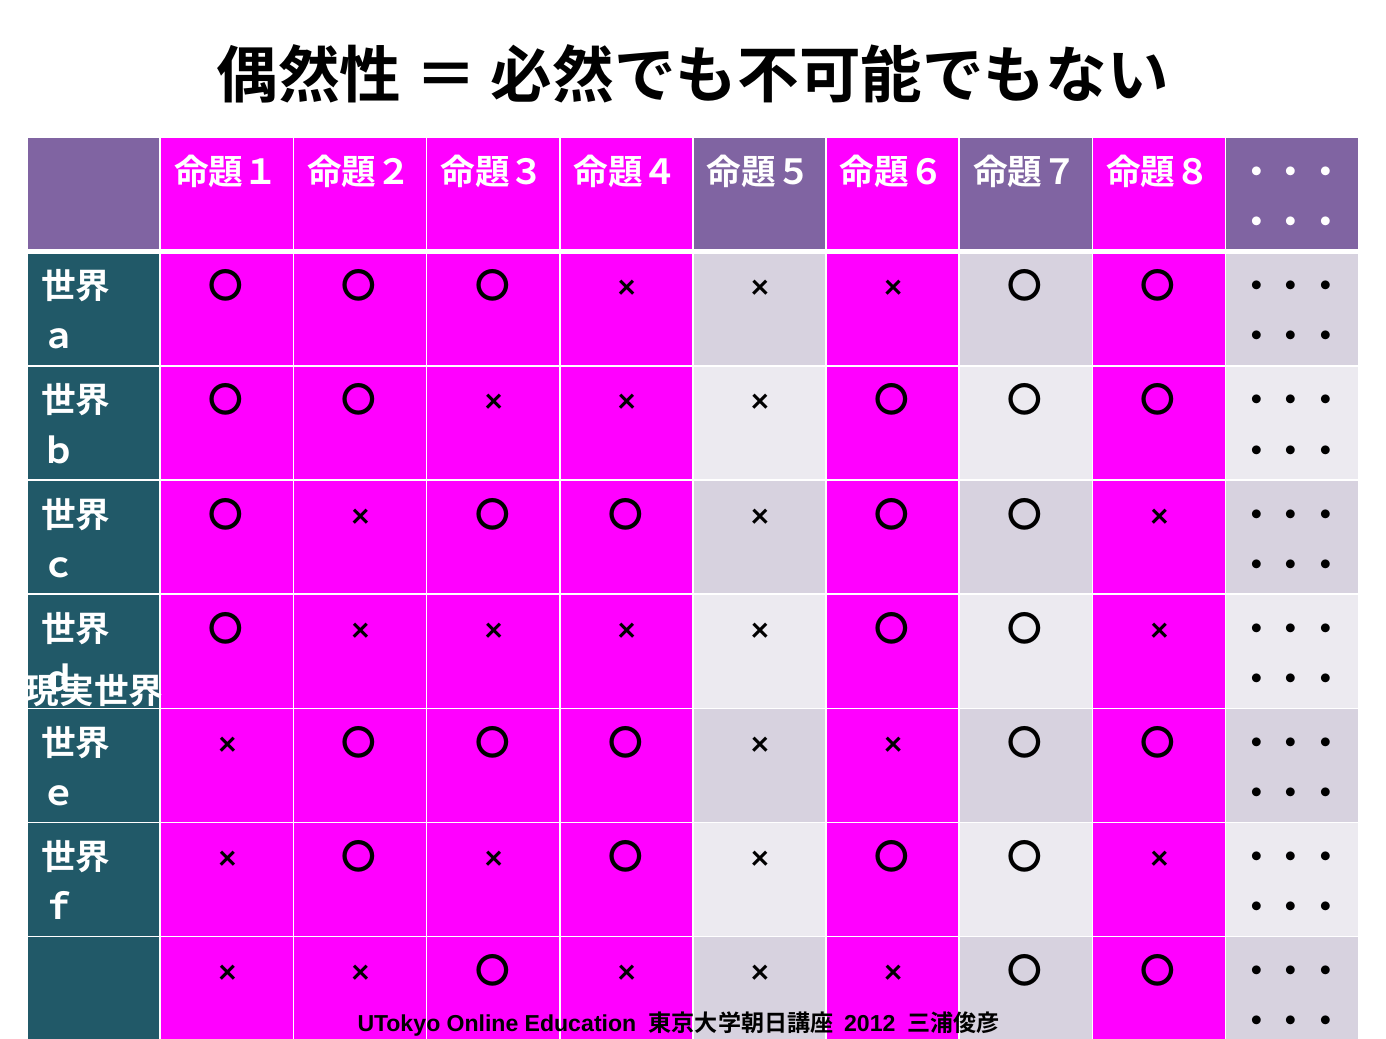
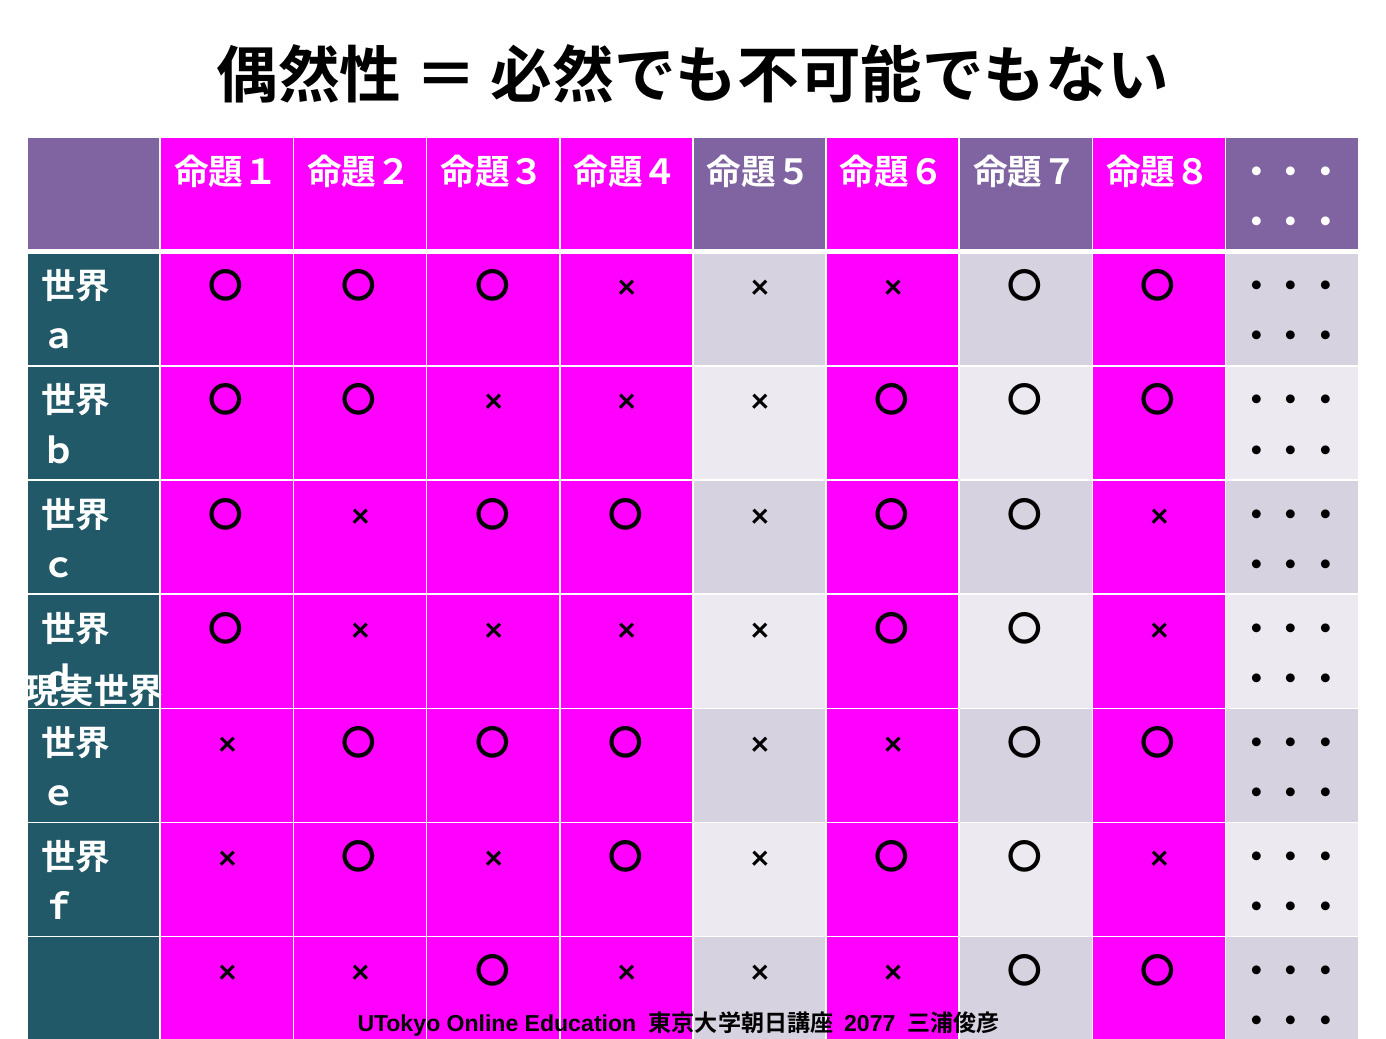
2012: 2012 -> 2077
